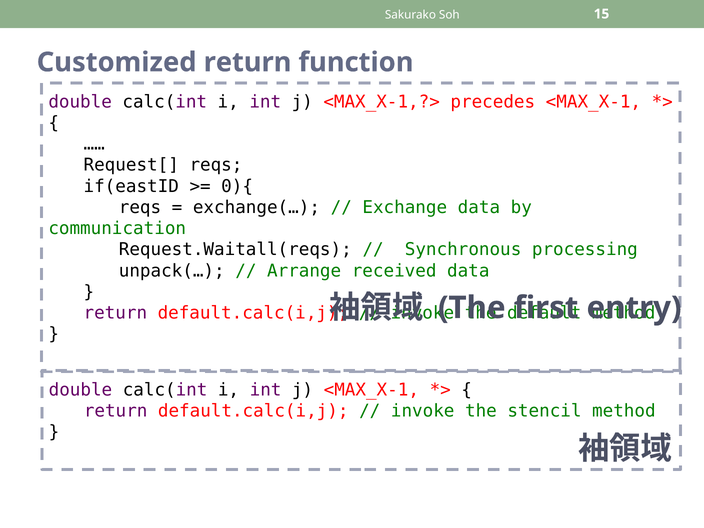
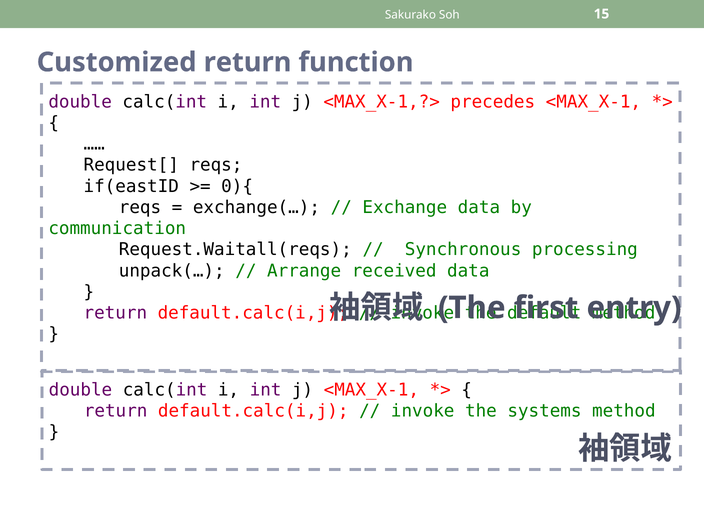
stencil: stencil -> systems
